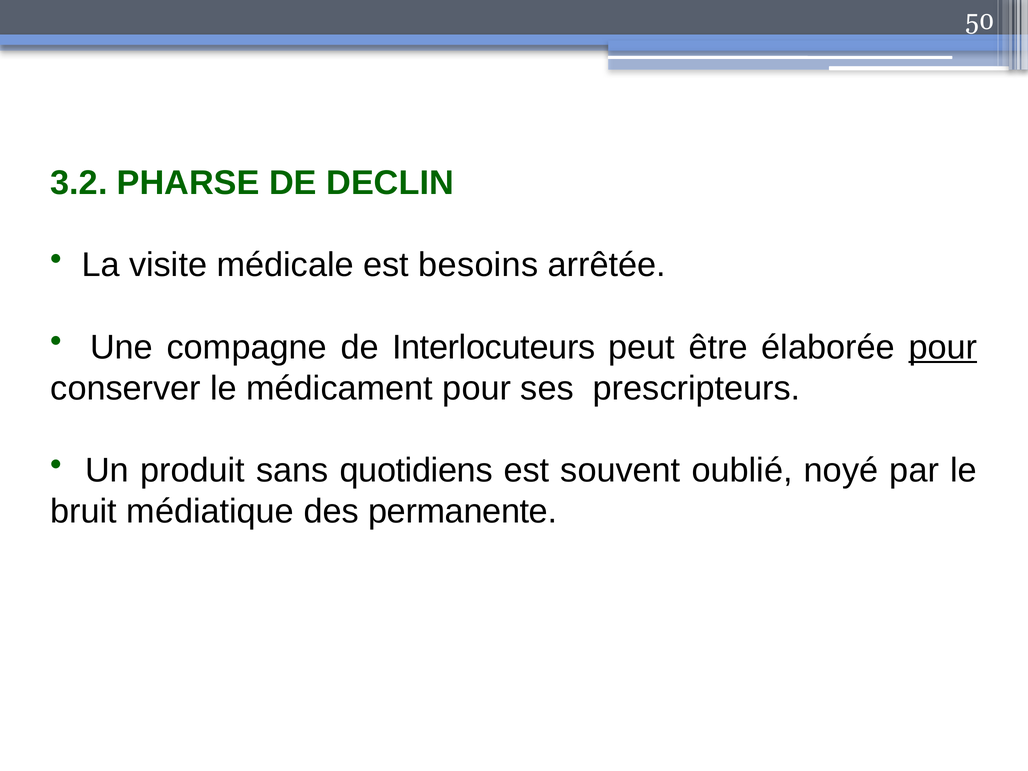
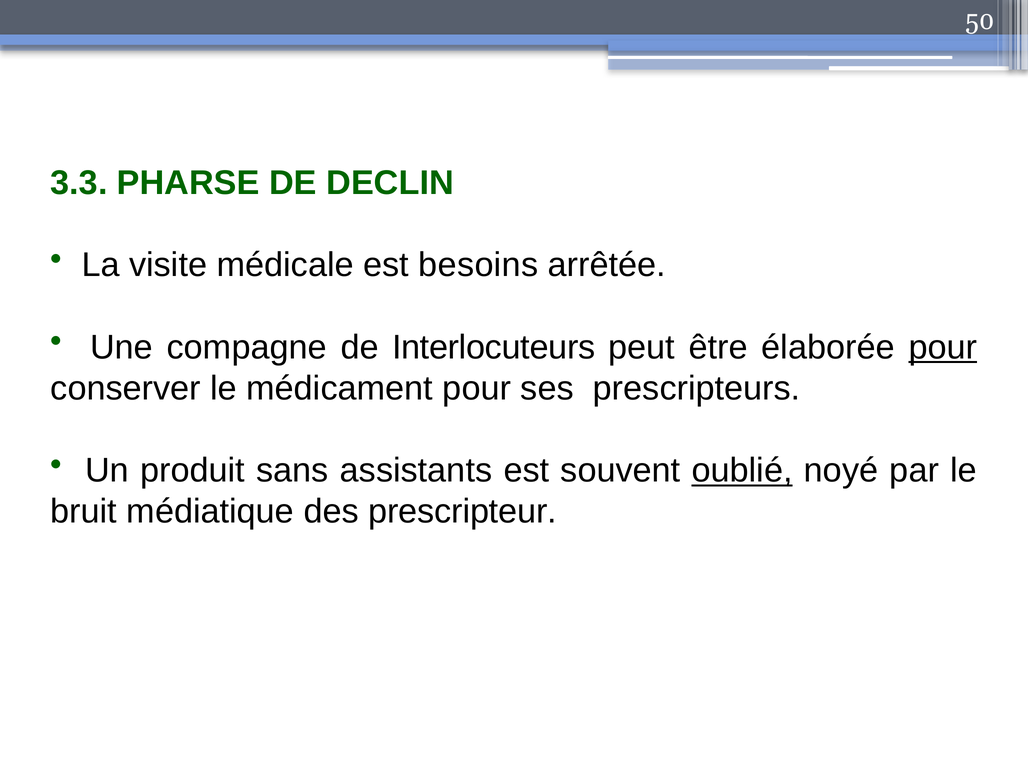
3.2: 3.2 -> 3.3
quotidiens: quotidiens -> assistants
oublié underline: none -> present
permanente: permanente -> prescripteur
